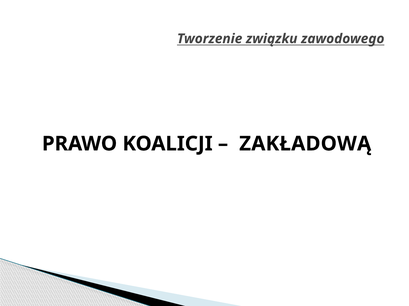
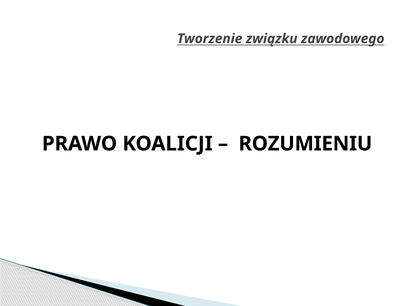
ZAKŁADOWĄ: ZAKŁADOWĄ -> ROZUMIENIU
